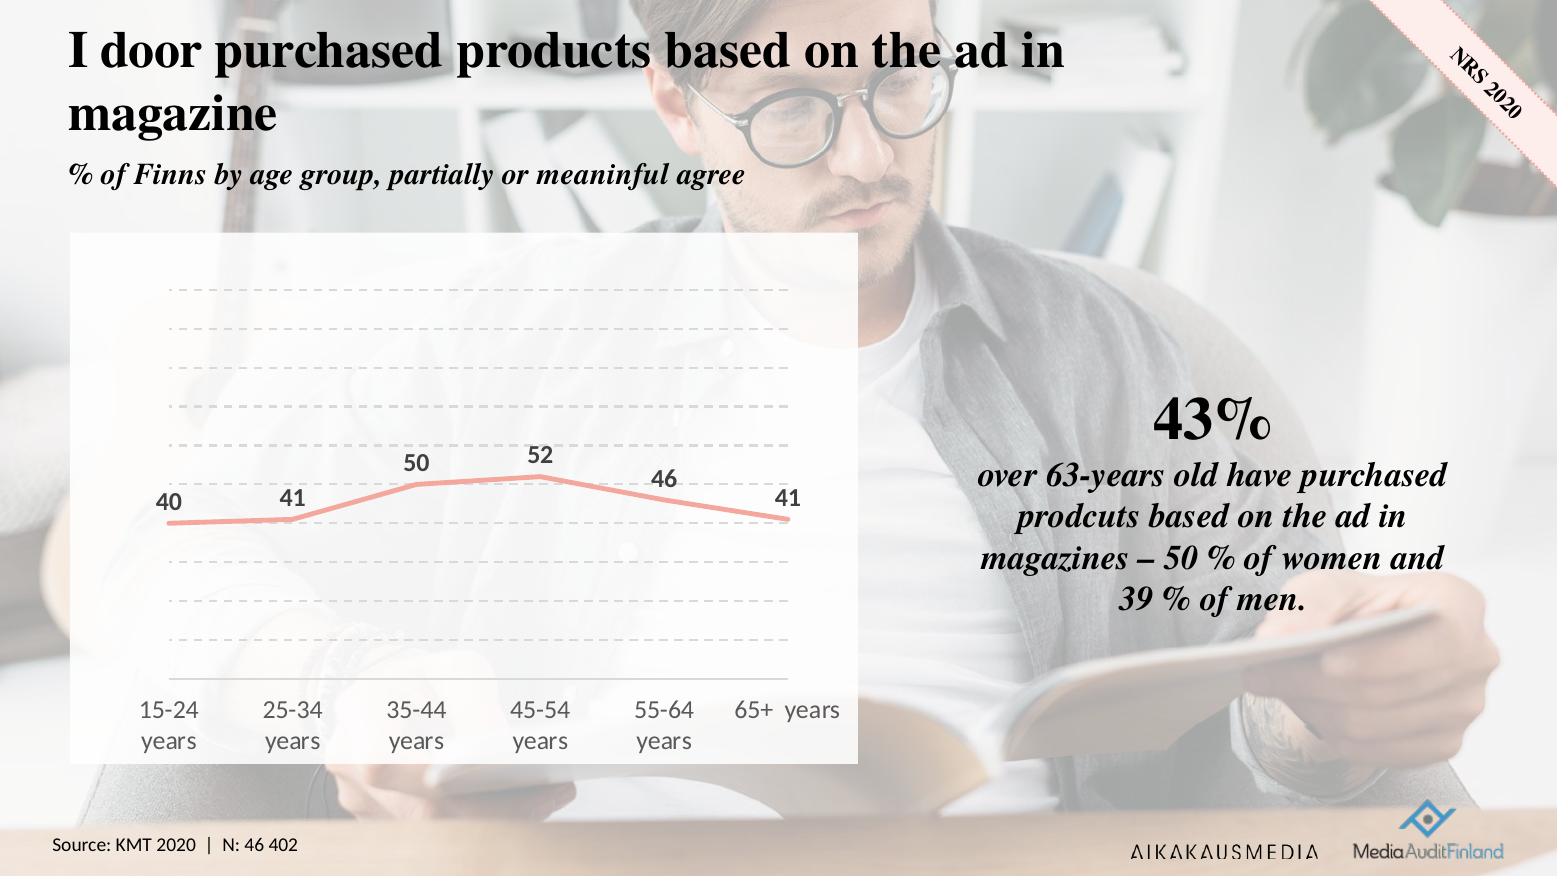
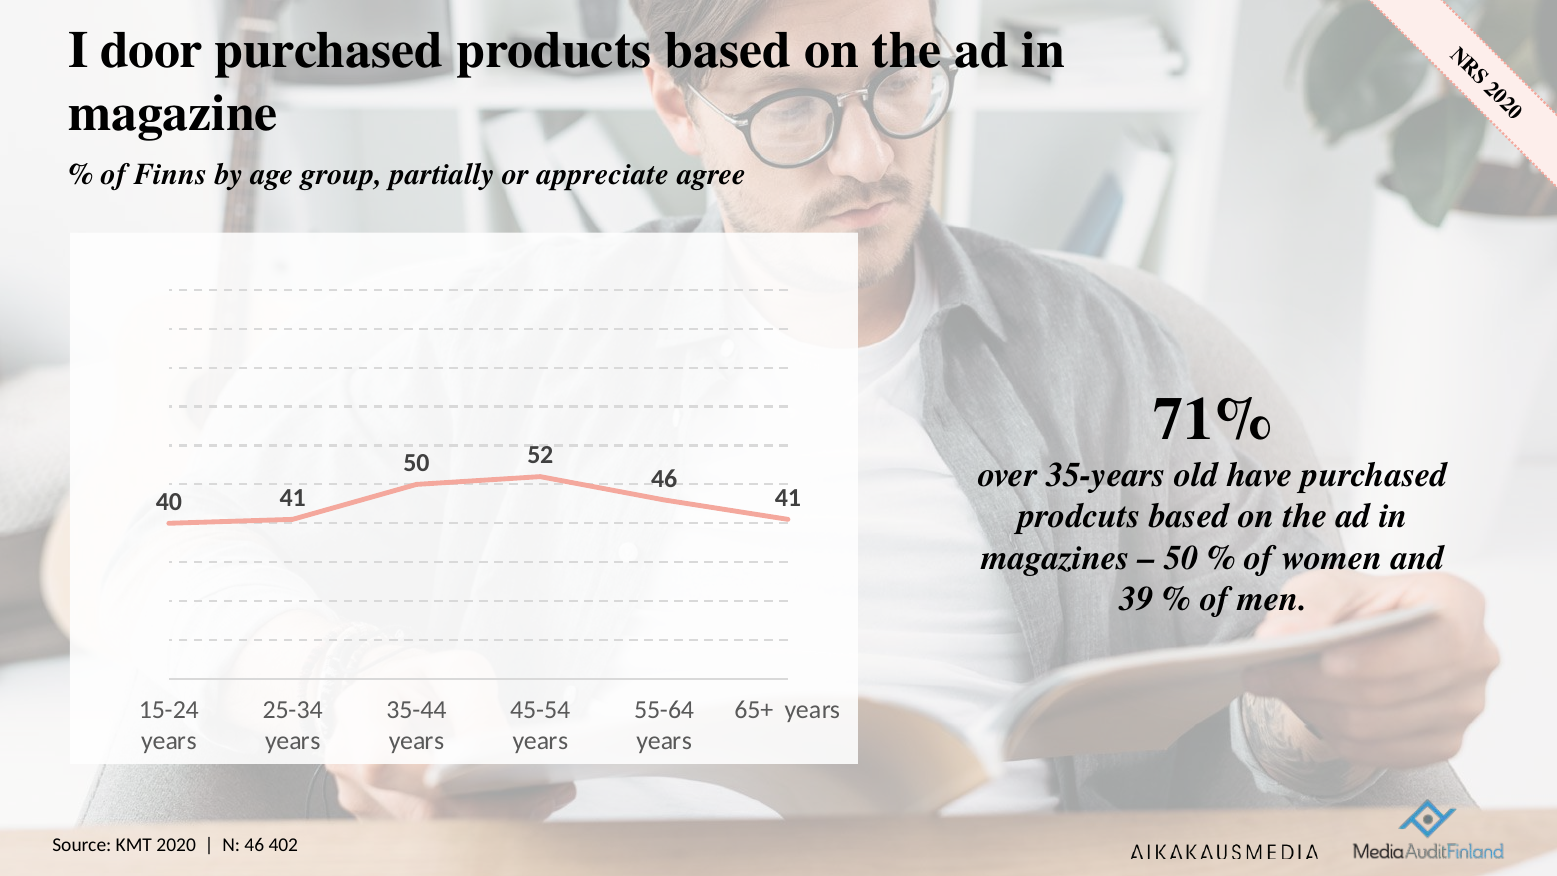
meaninful: meaninful -> appreciate
43%: 43% -> 71%
63-years: 63-years -> 35-years
